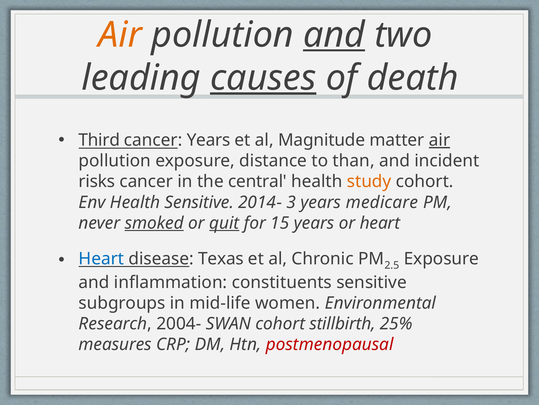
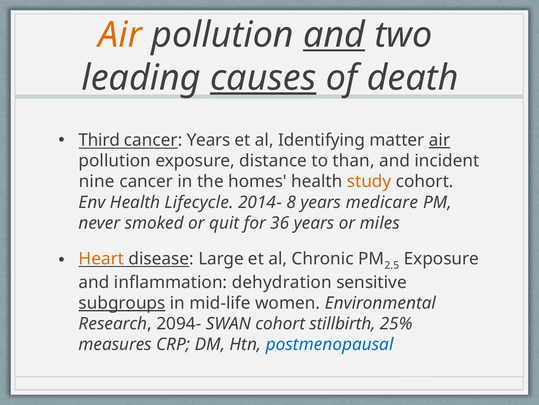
Magnitude: Magnitude -> Identifying
risks: risks -> nine
central: central -> homes
Health Sensitive: Sensitive -> Lifecycle
3: 3 -> 8
smoked underline: present -> none
quit underline: present -> none
15: 15 -> 36
or heart: heart -> miles
Heart at (101, 258) colour: blue -> orange
Texas: Texas -> Large
constituents: constituents -> dehydration
subgroups underline: none -> present
2004-: 2004- -> 2094-
postmenopausal colour: red -> blue
